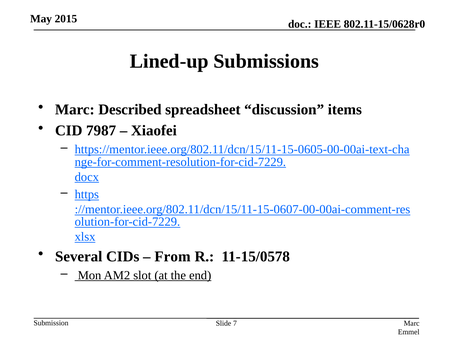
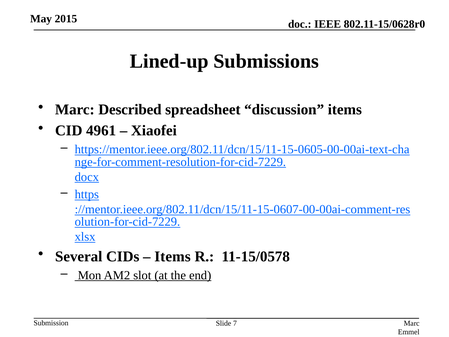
7987: 7987 -> 4961
From at (173, 256): From -> Items
